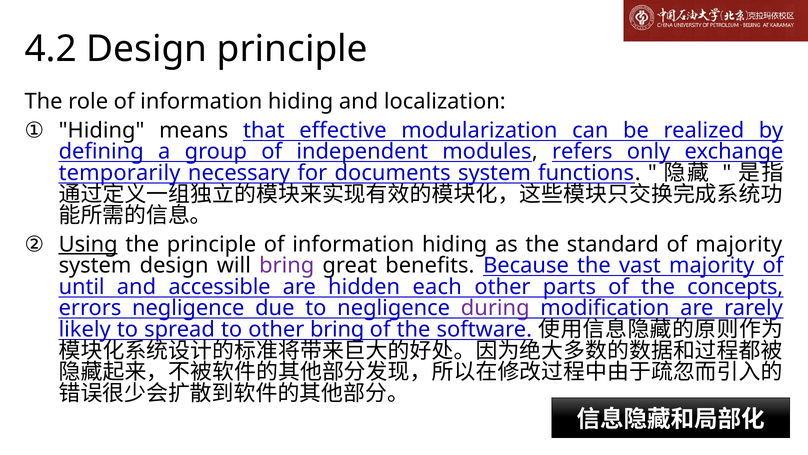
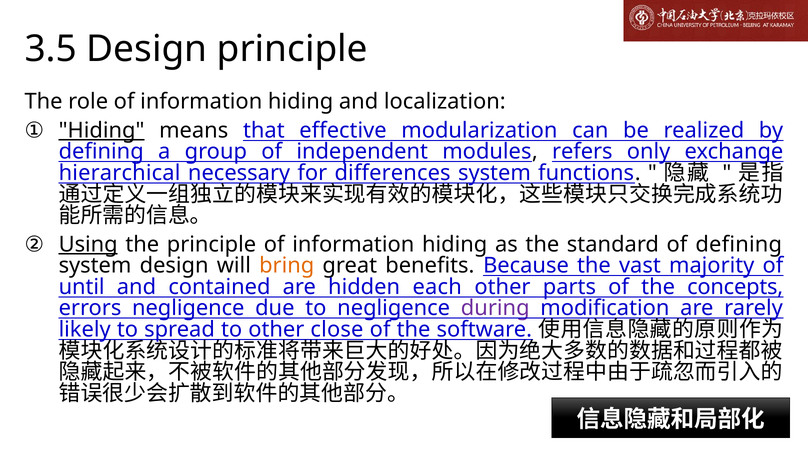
4.2: 4.2 -> 3.5
Hiding at (102, 130) underline: none -> present
temporarily: temporarily -> hierarchical
documents: documents -> differences
of majority: majority -> defining
bring at (287, 265) colour: purple -> orange
accessible: accessible -> contained
other bring: bring -> close
